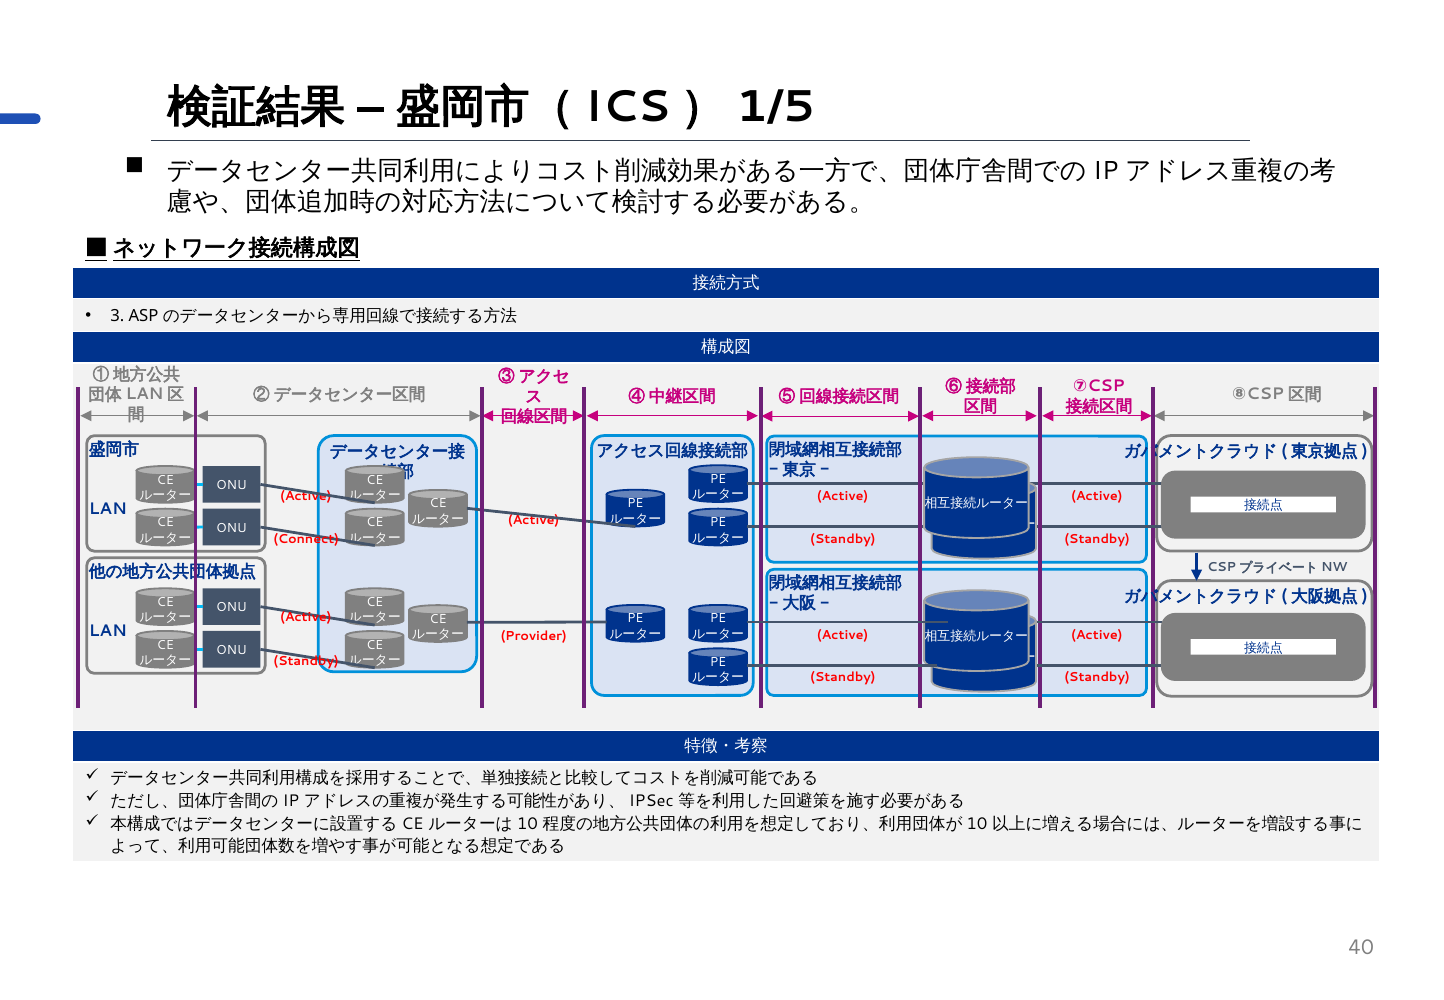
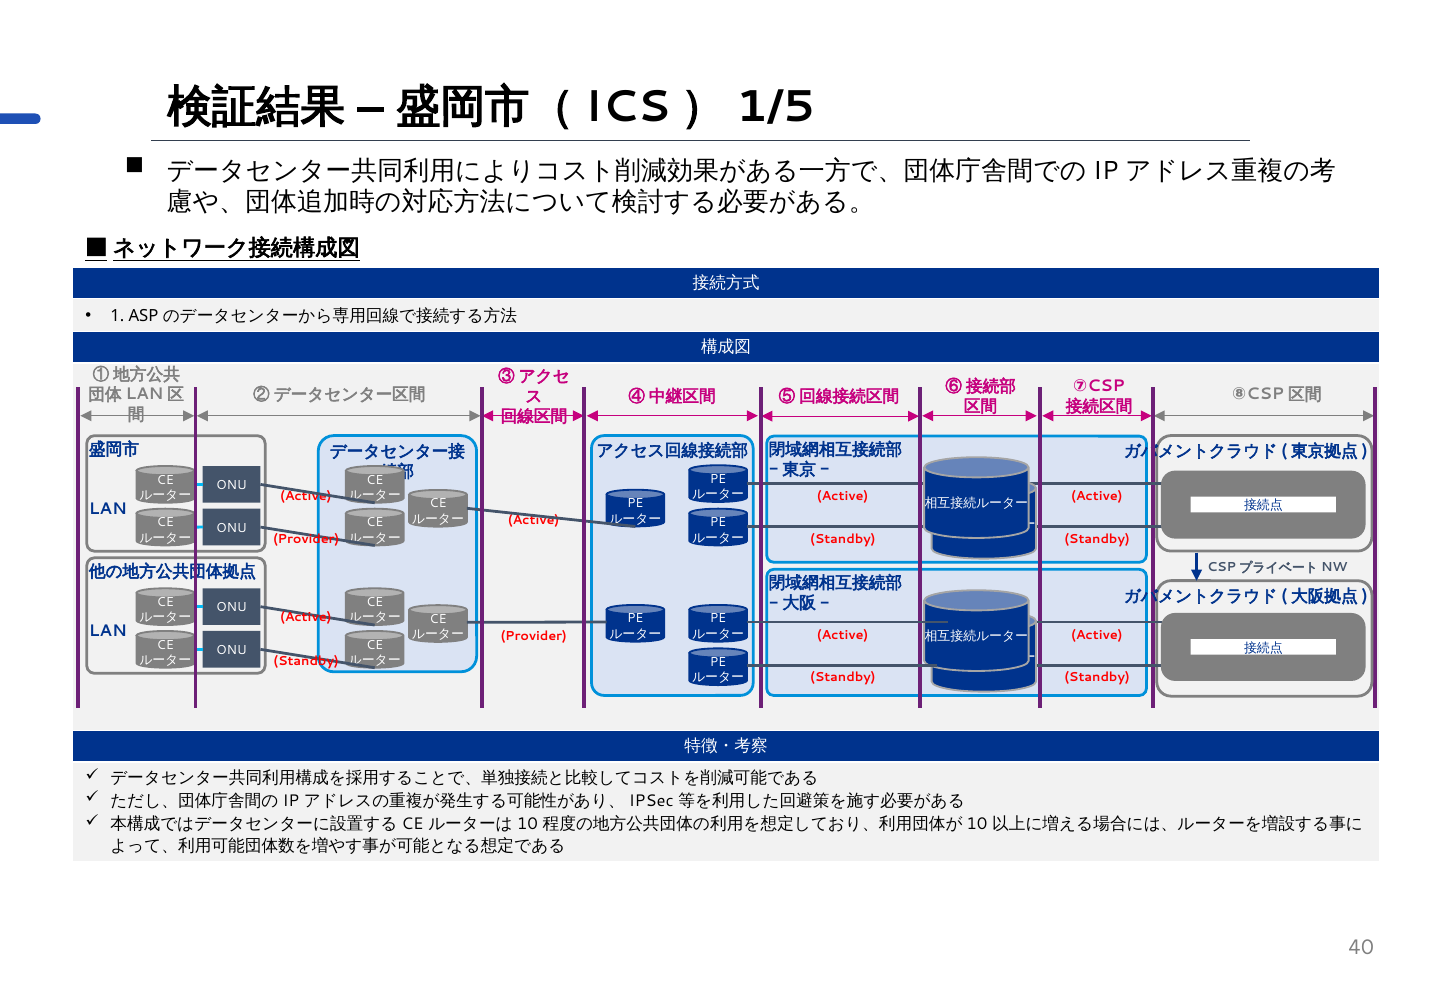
3: 3 -> 1
Connect at (306, 539): Connect -> Provider
